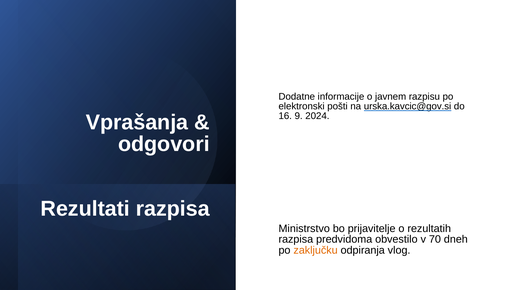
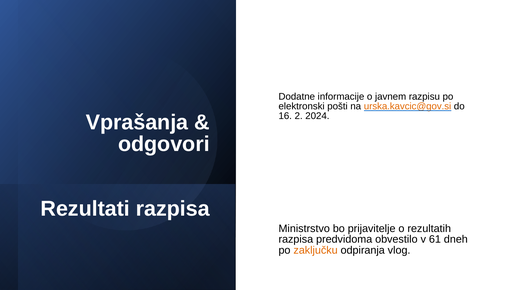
urska.kavcic@gov.si colour: black -> orange
9: 9 -> 2
70: 70 -> 61
